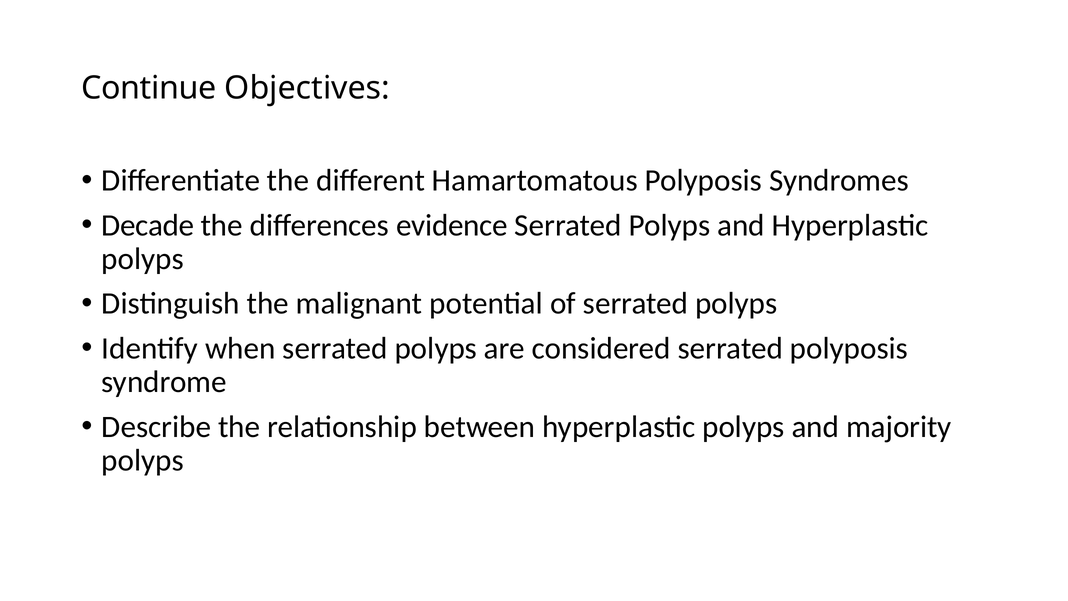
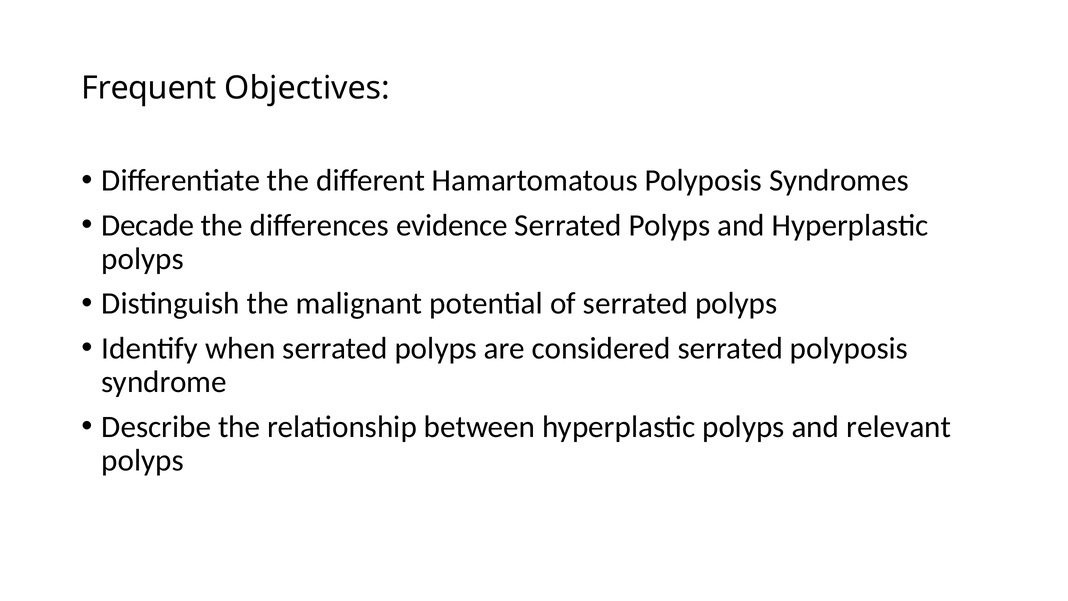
Continue: Continue -> Frequent
majority: majority -> relevant
